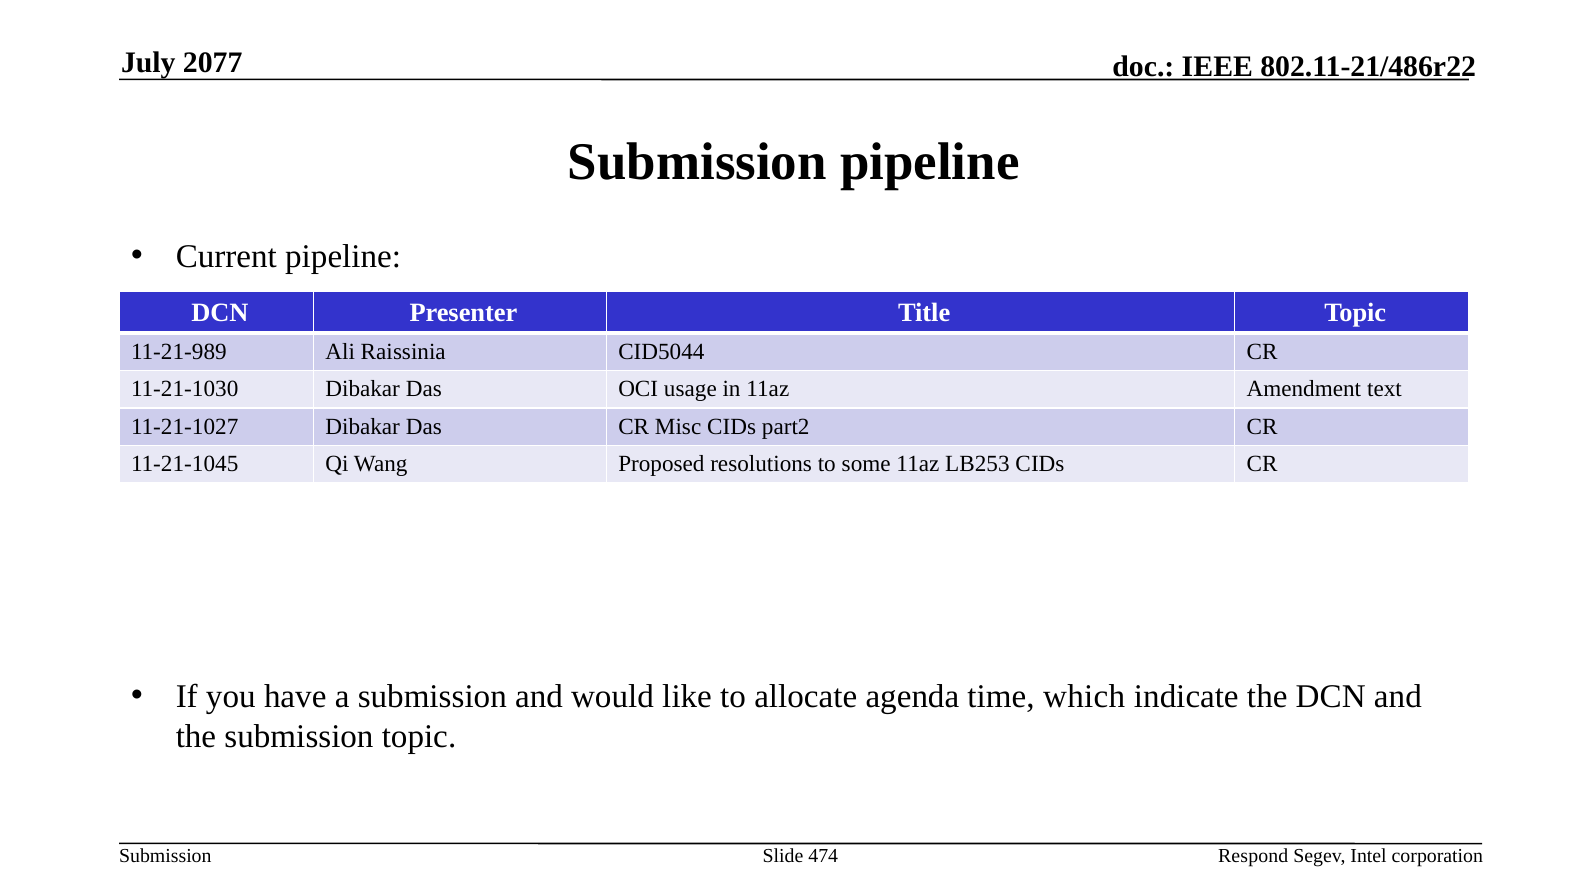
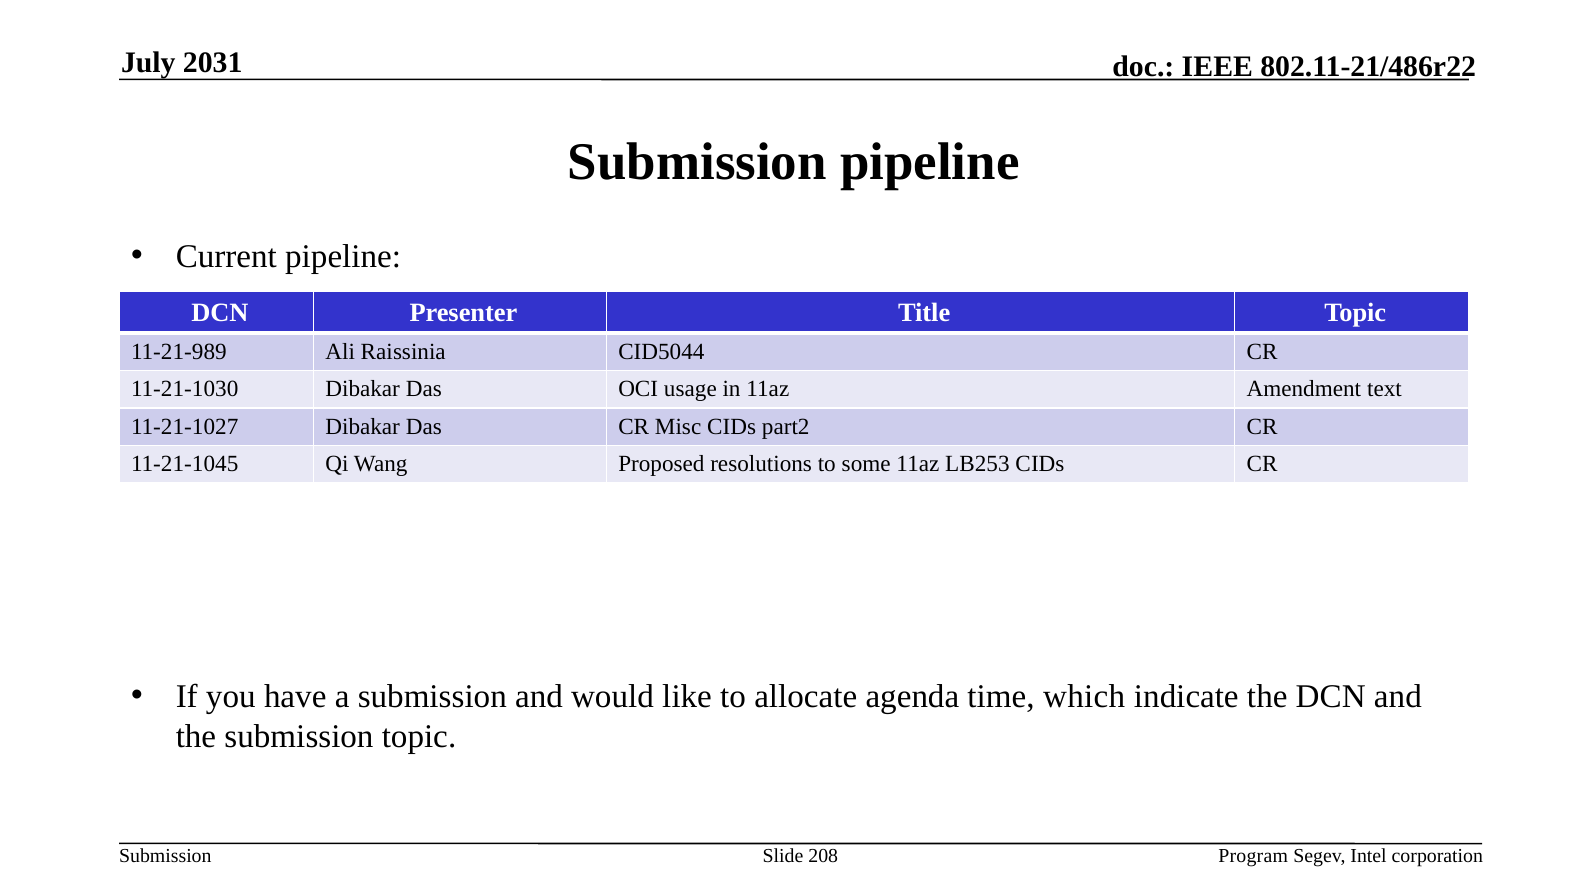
2077: 2077 -> 2031
474: 474 -> 208
Respond: Respond -> Program
